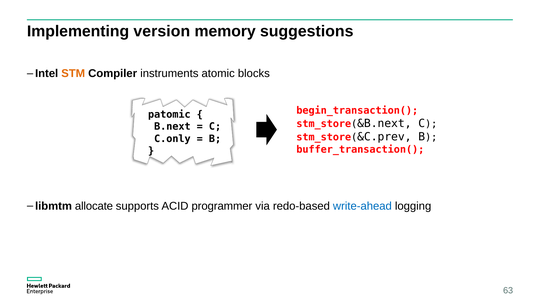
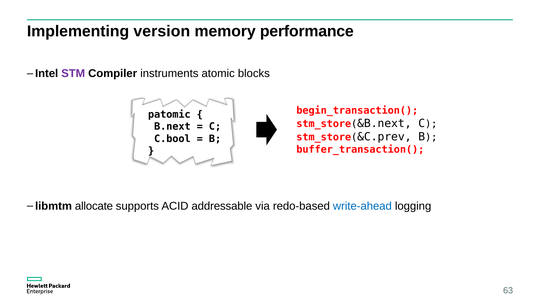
suggestions: suggestions -> performance
STM colour: orange -> purple
C.only: C.only -> C.bool
programmer: programmer -> addressable
